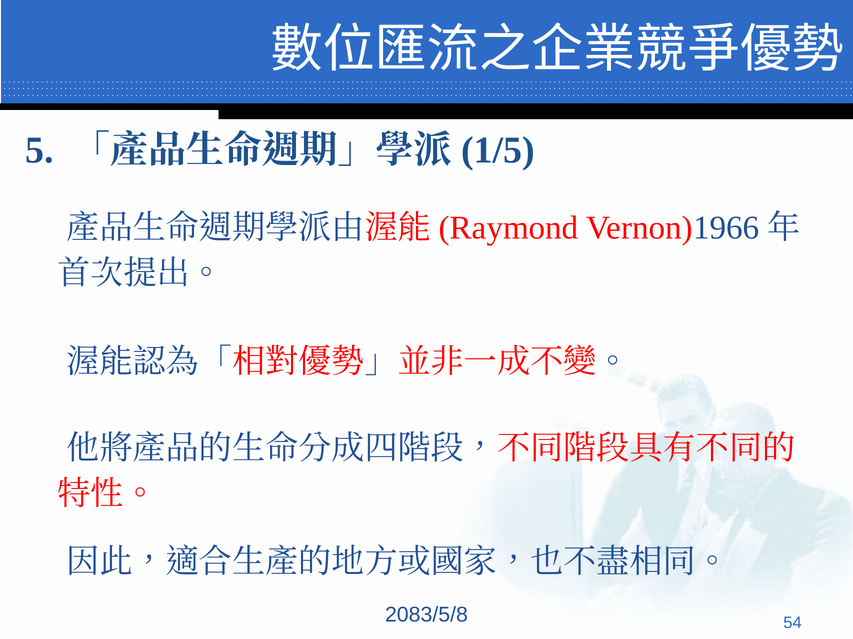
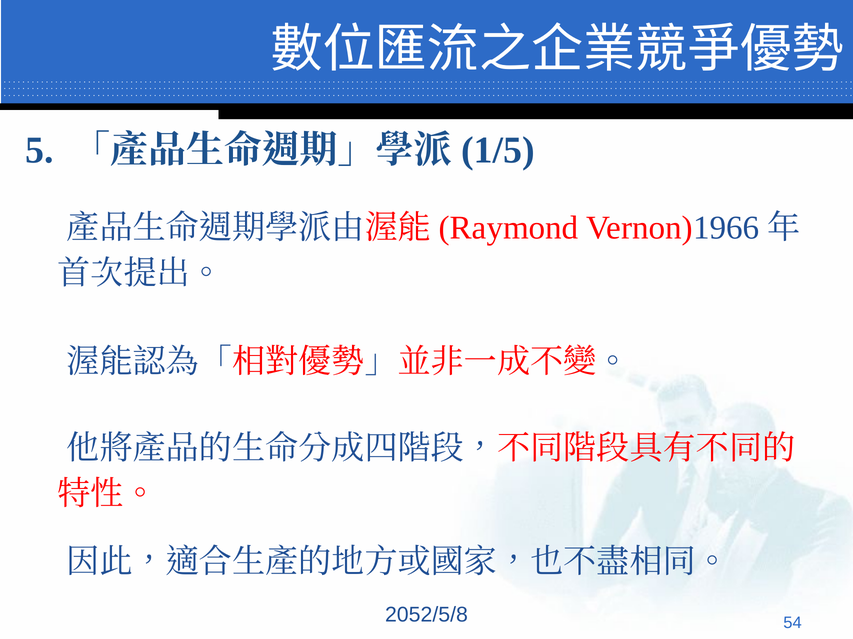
2083/5/8: 2083/5/8 -> 2052/5/8
